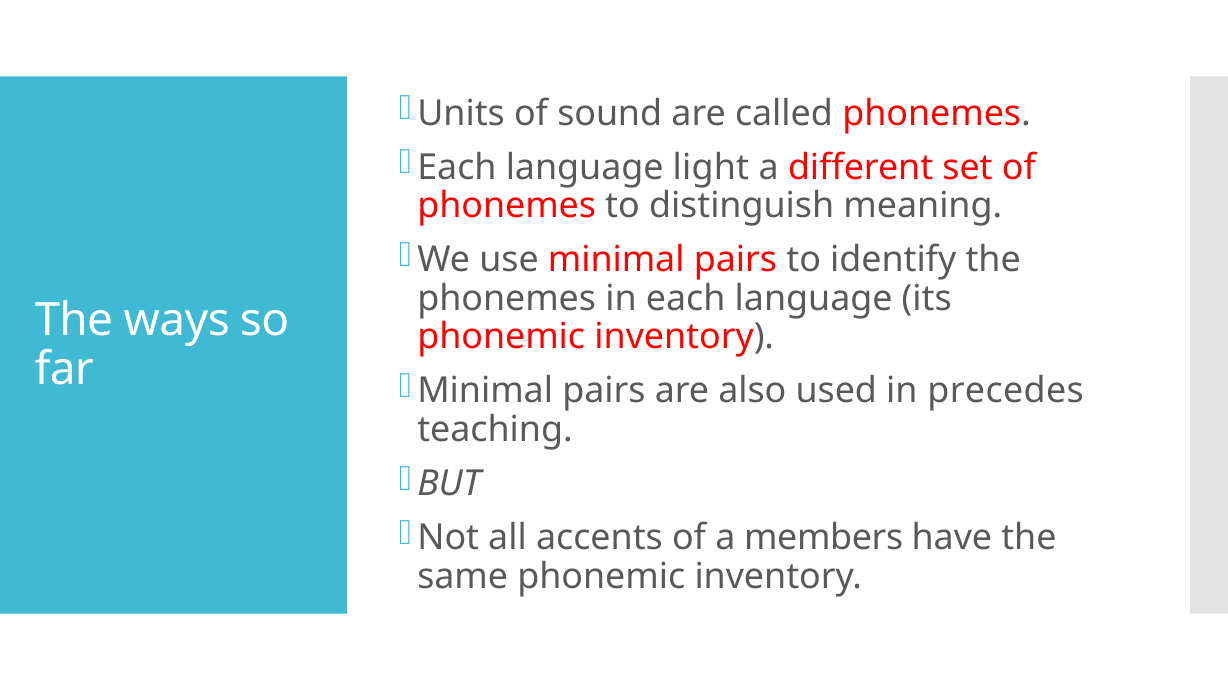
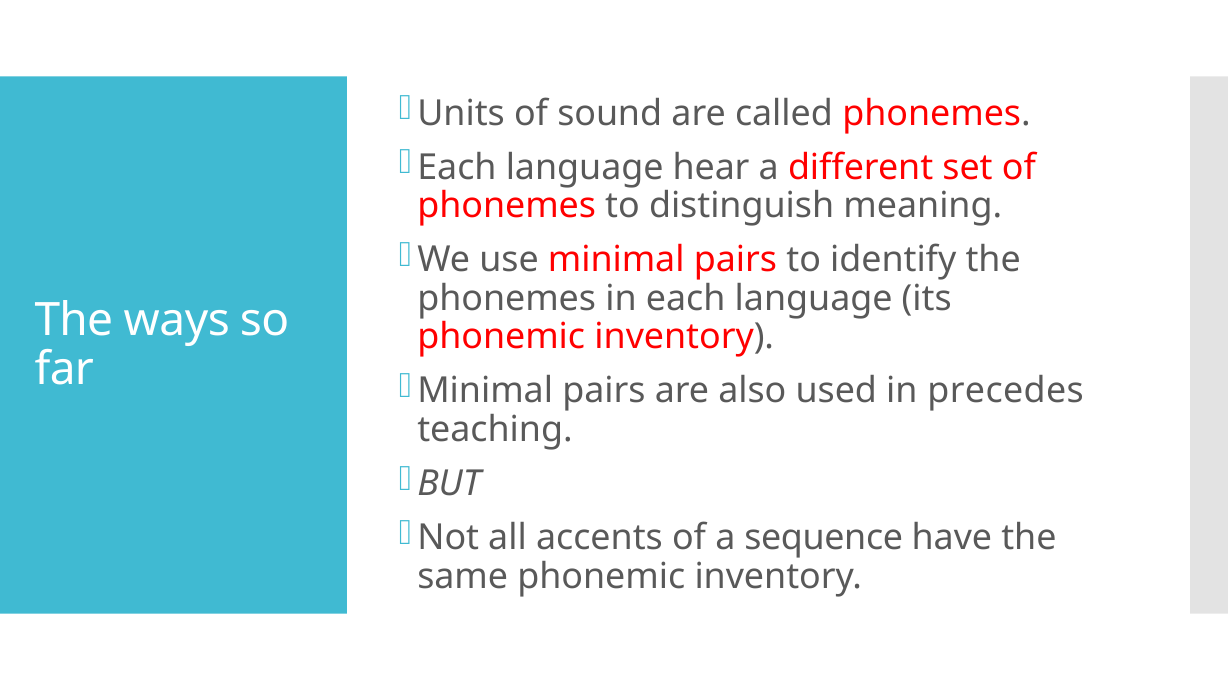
light: light -> hear
members: members -> sequence
